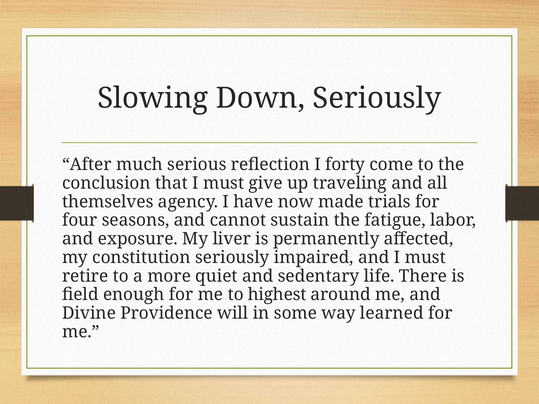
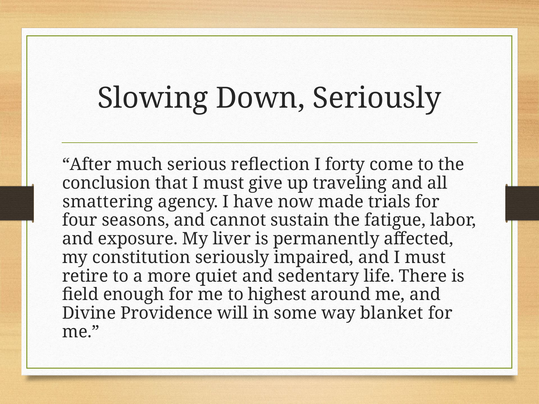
themselves: themselves -> smattering
learned: learned -> blanket
